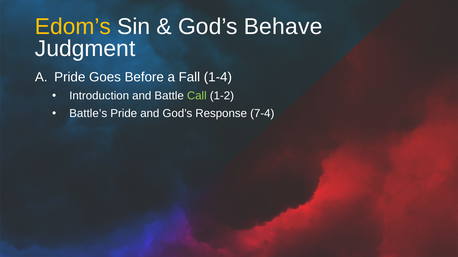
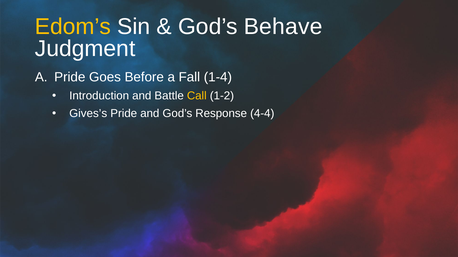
Call colour: light green -> yellow
Battle’s: Battle’s -> Gives’s
7-4: 7-4 -> 4-4
